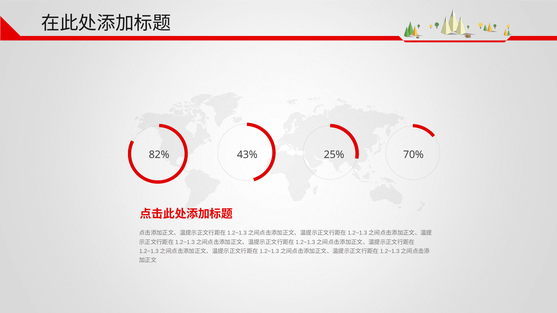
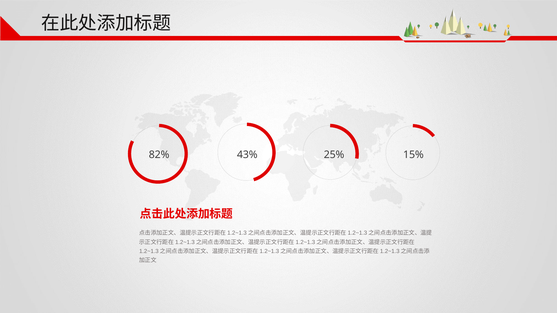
70%: 70% -> 15%
